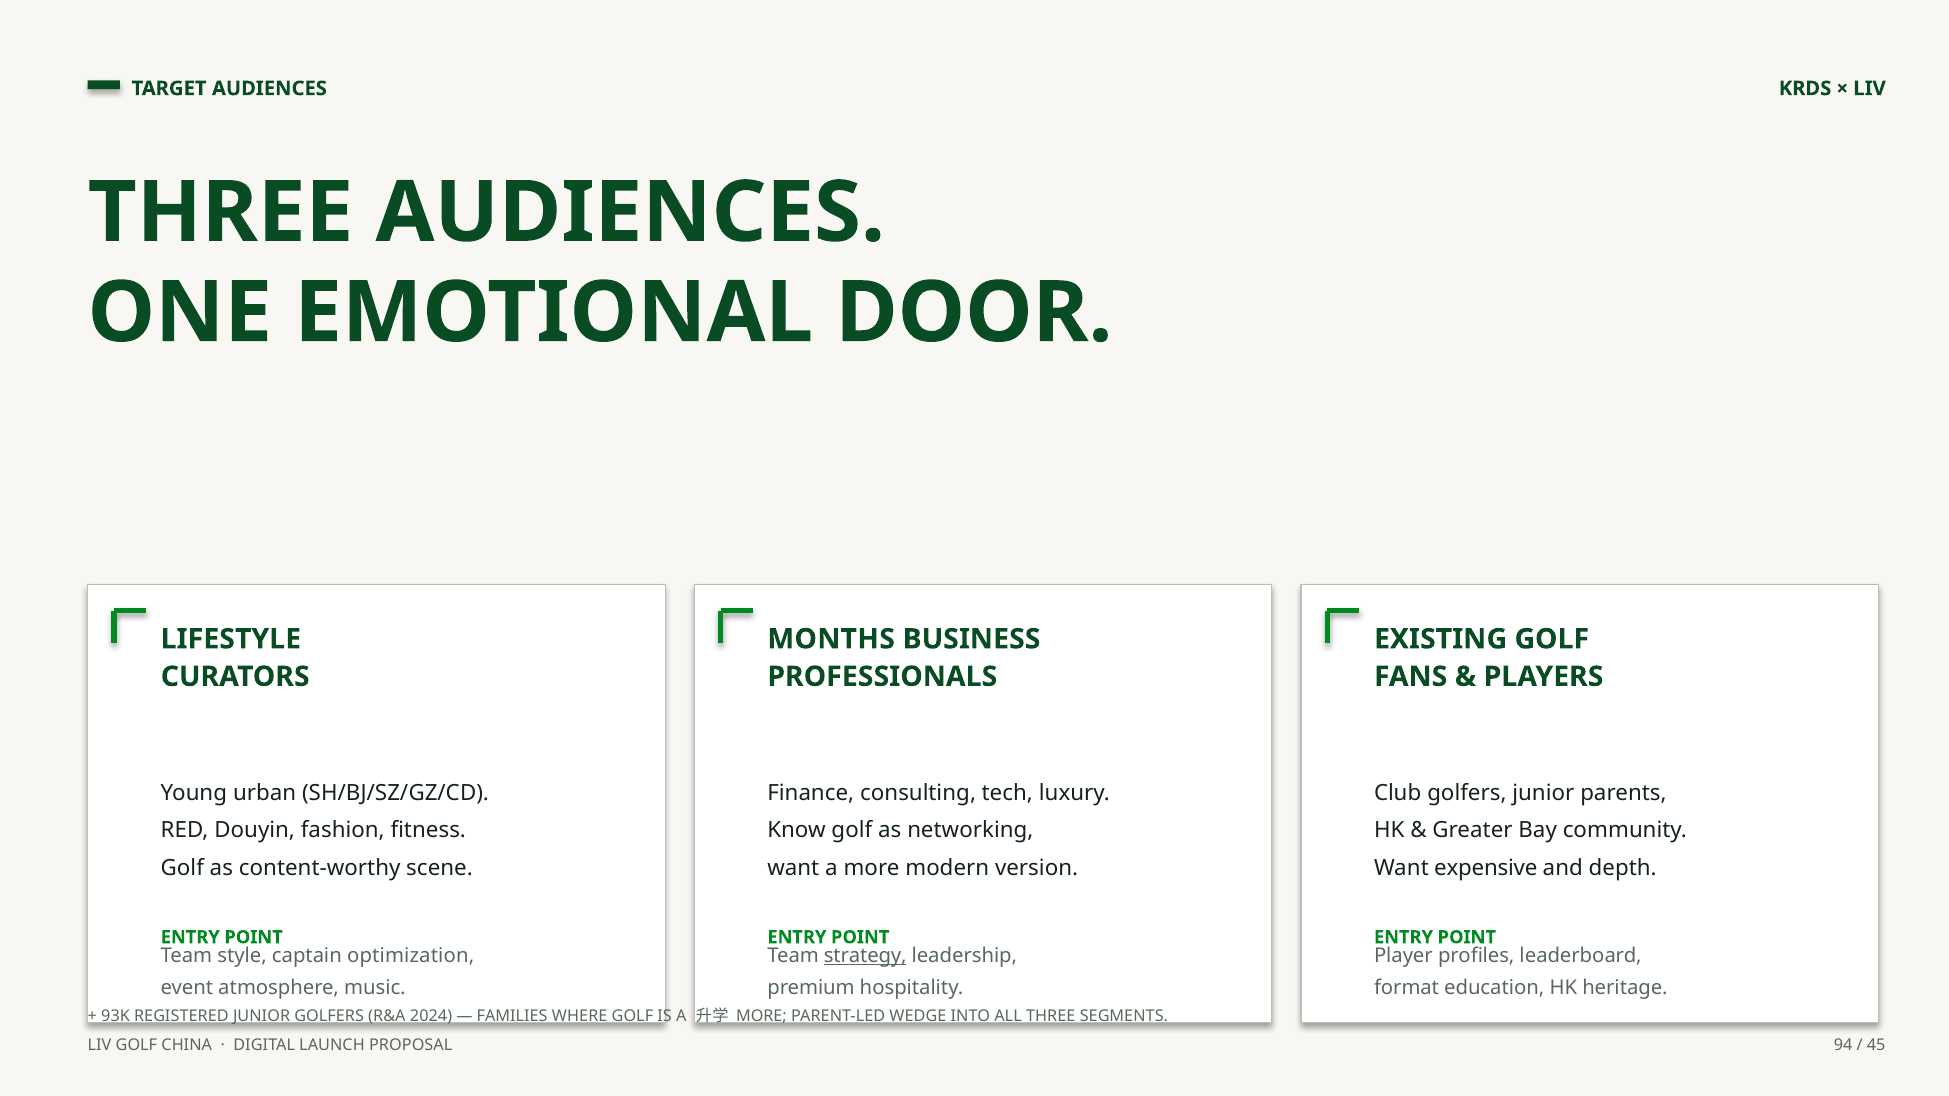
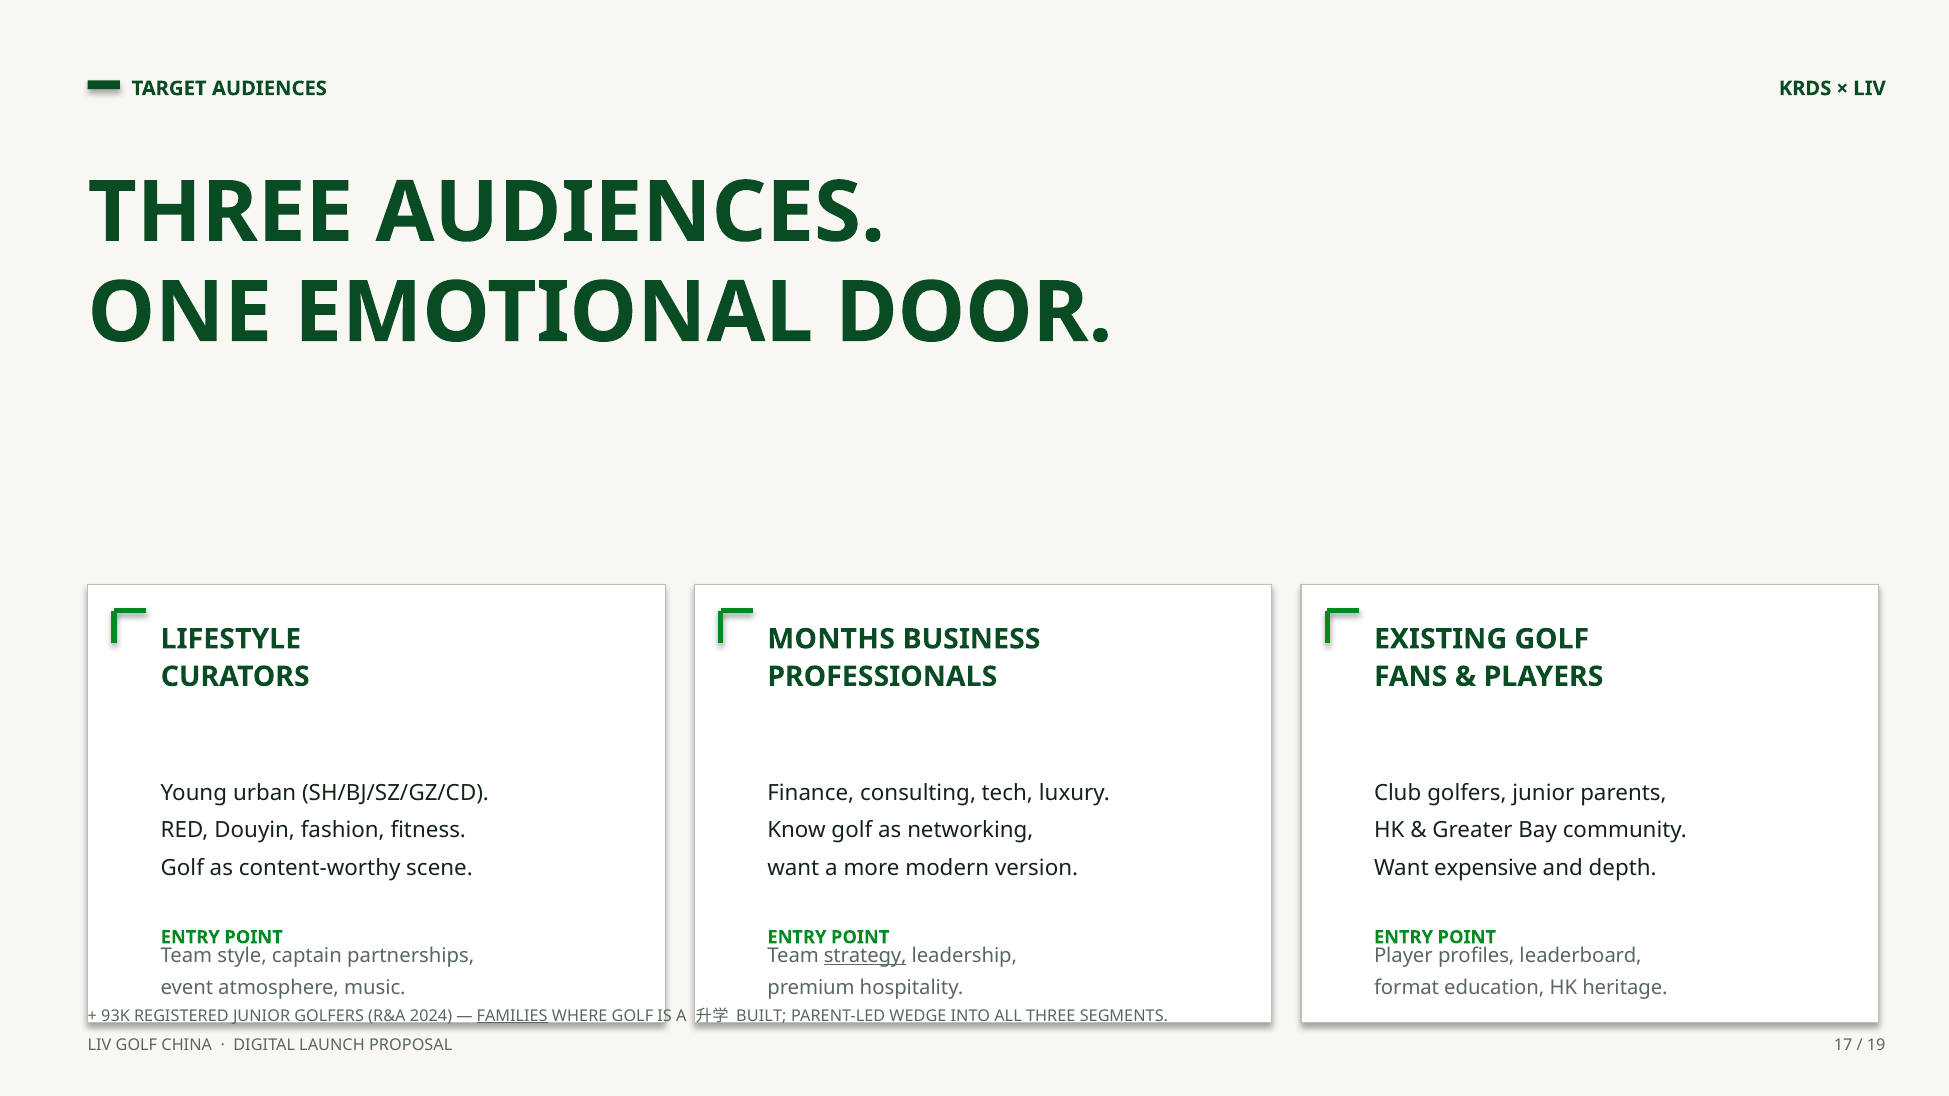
optimization: optimization -> partnerships
FAMILIES underline: none -> present
MORE at (761, 1016): MORE -> BUILT
94: 94 -> 17
45: 45 -> 19
